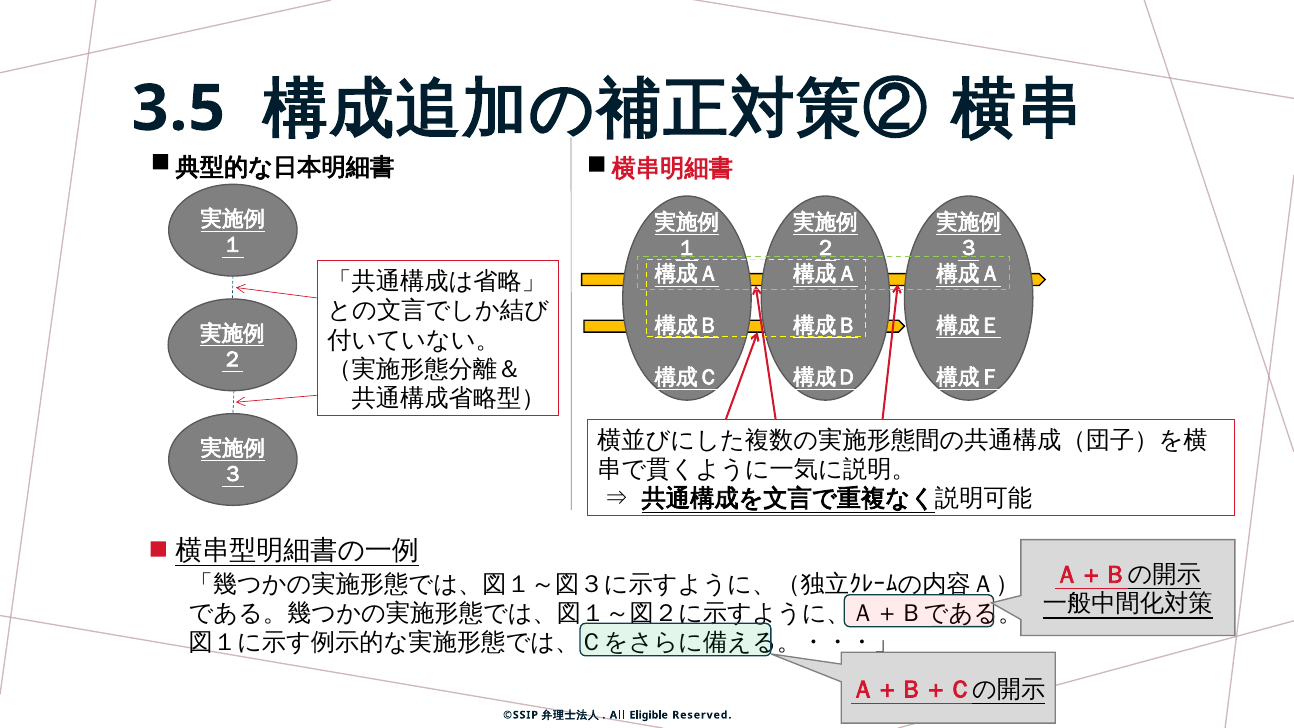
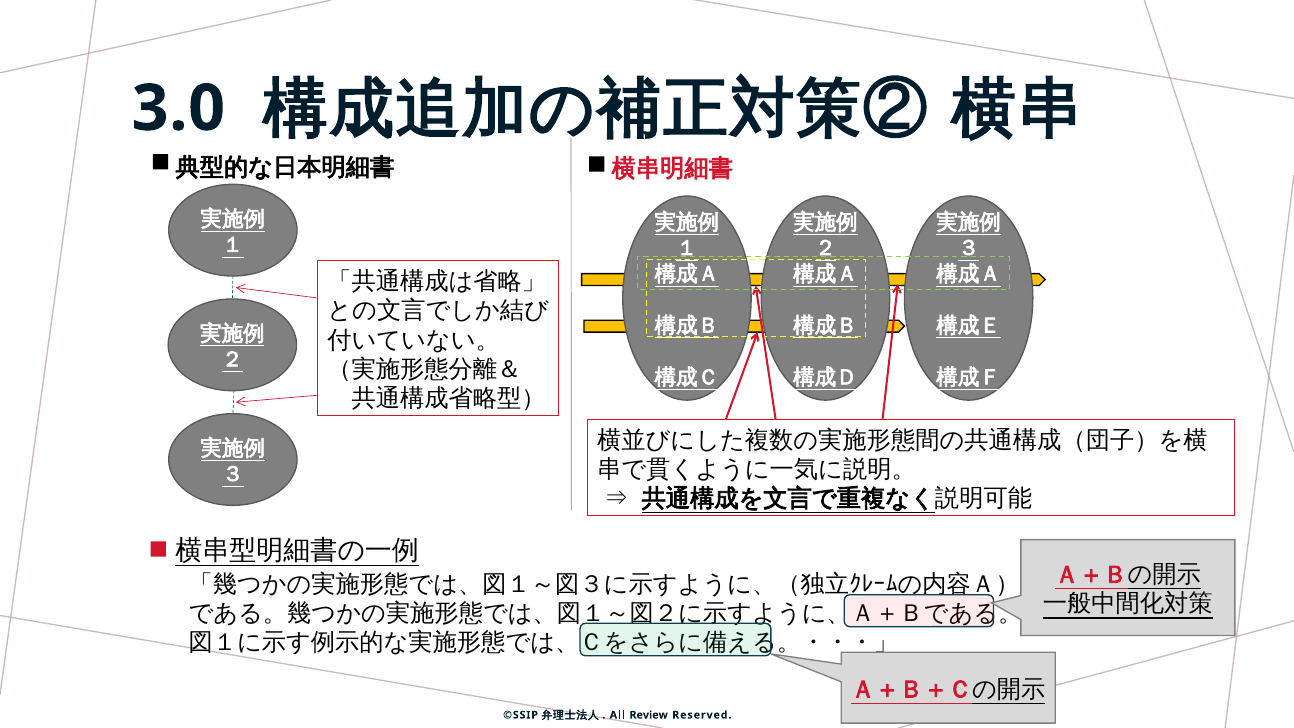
3.5: 3.5 -> 3.0
Eligible: Eligible -> Review
